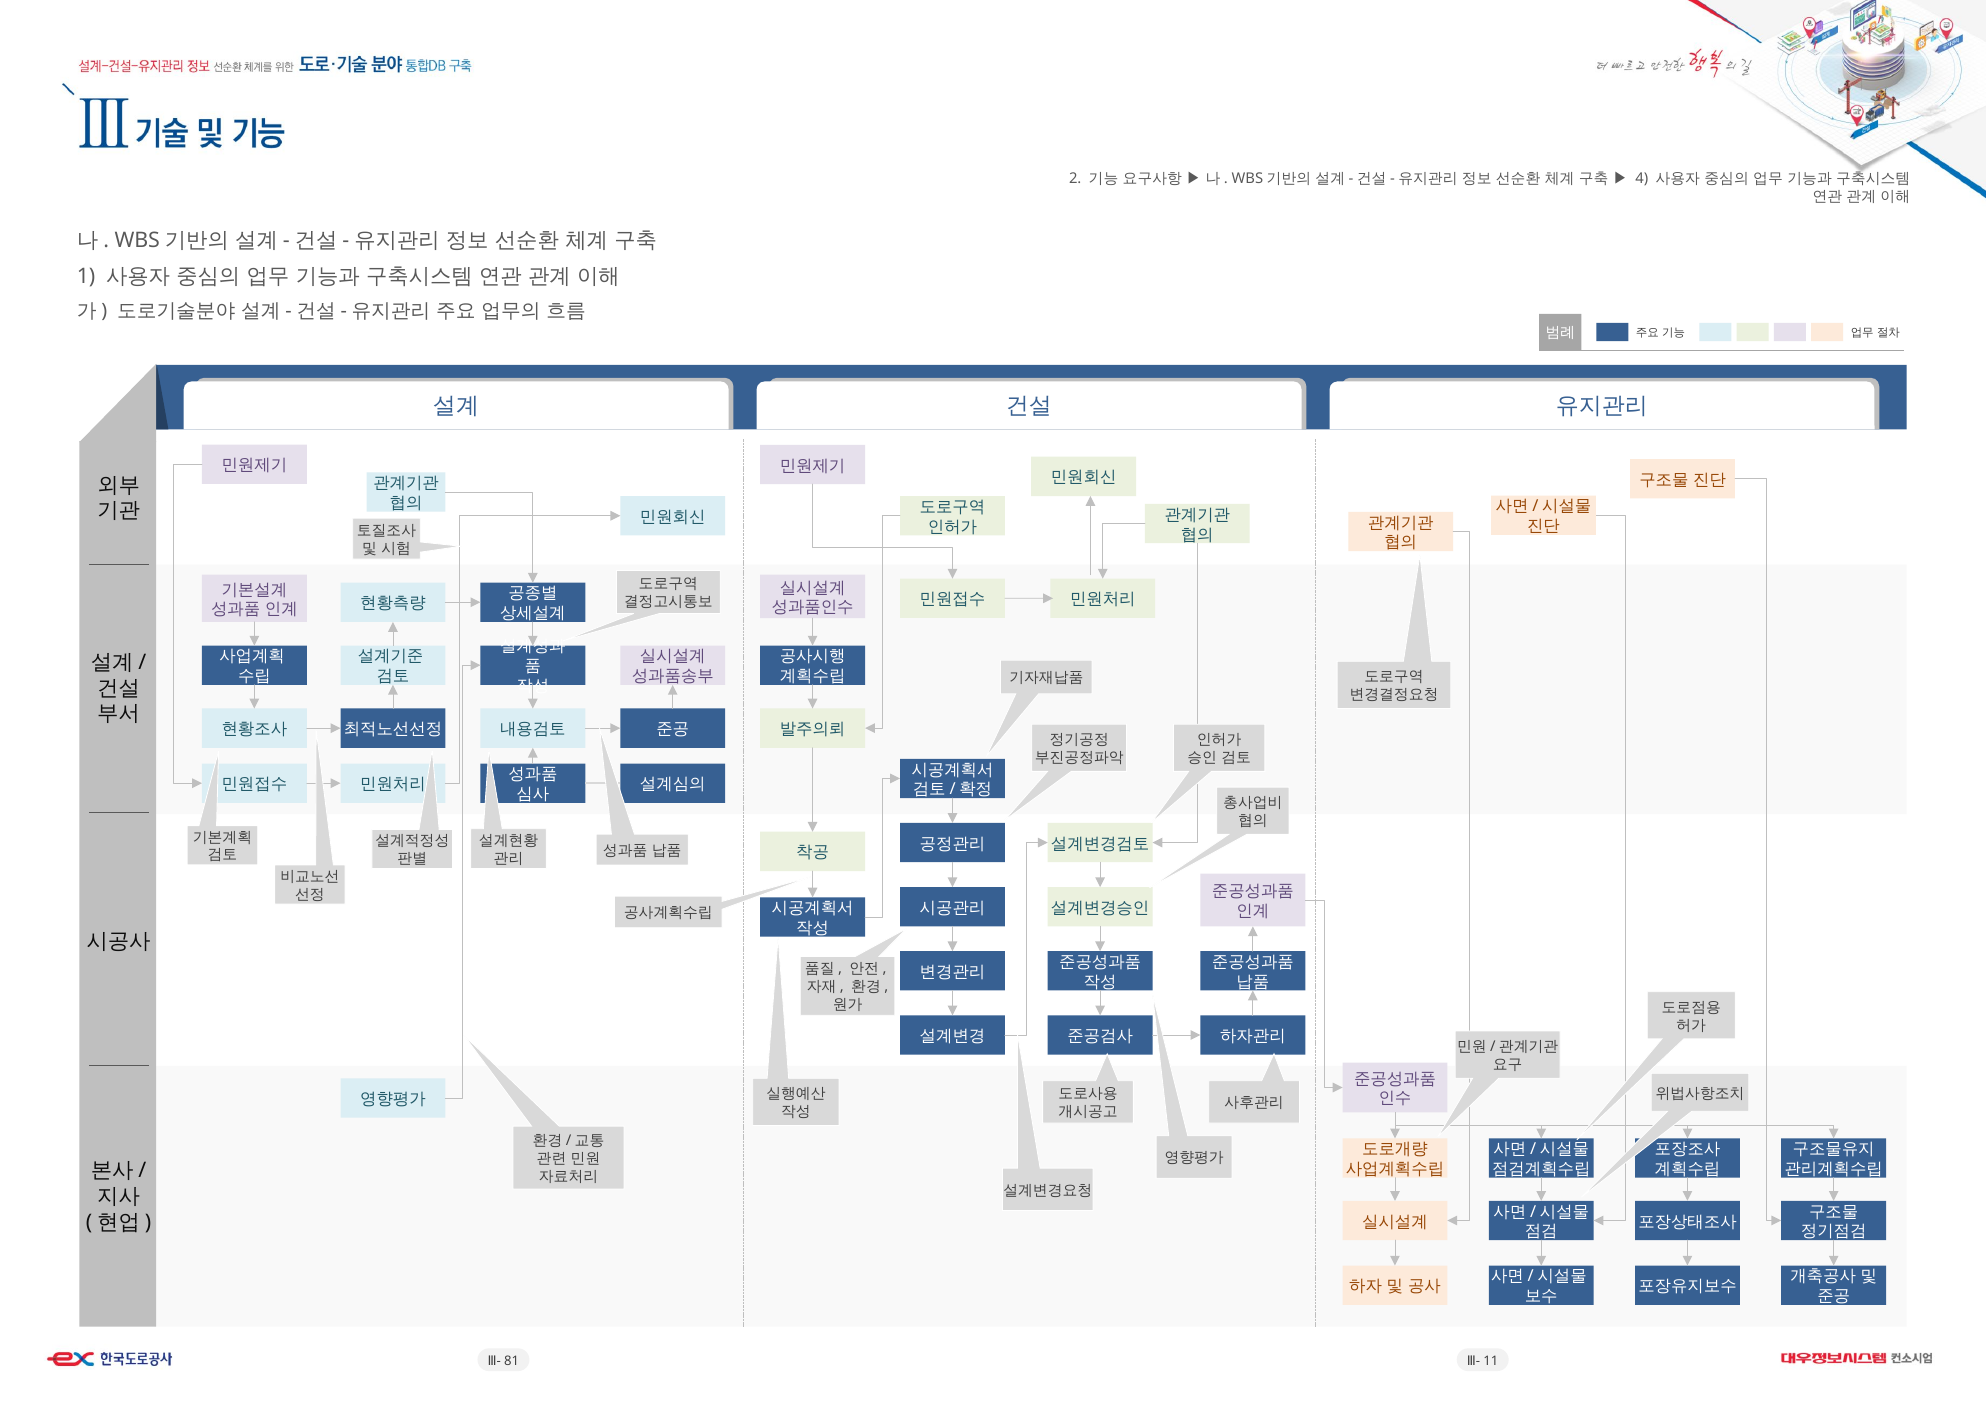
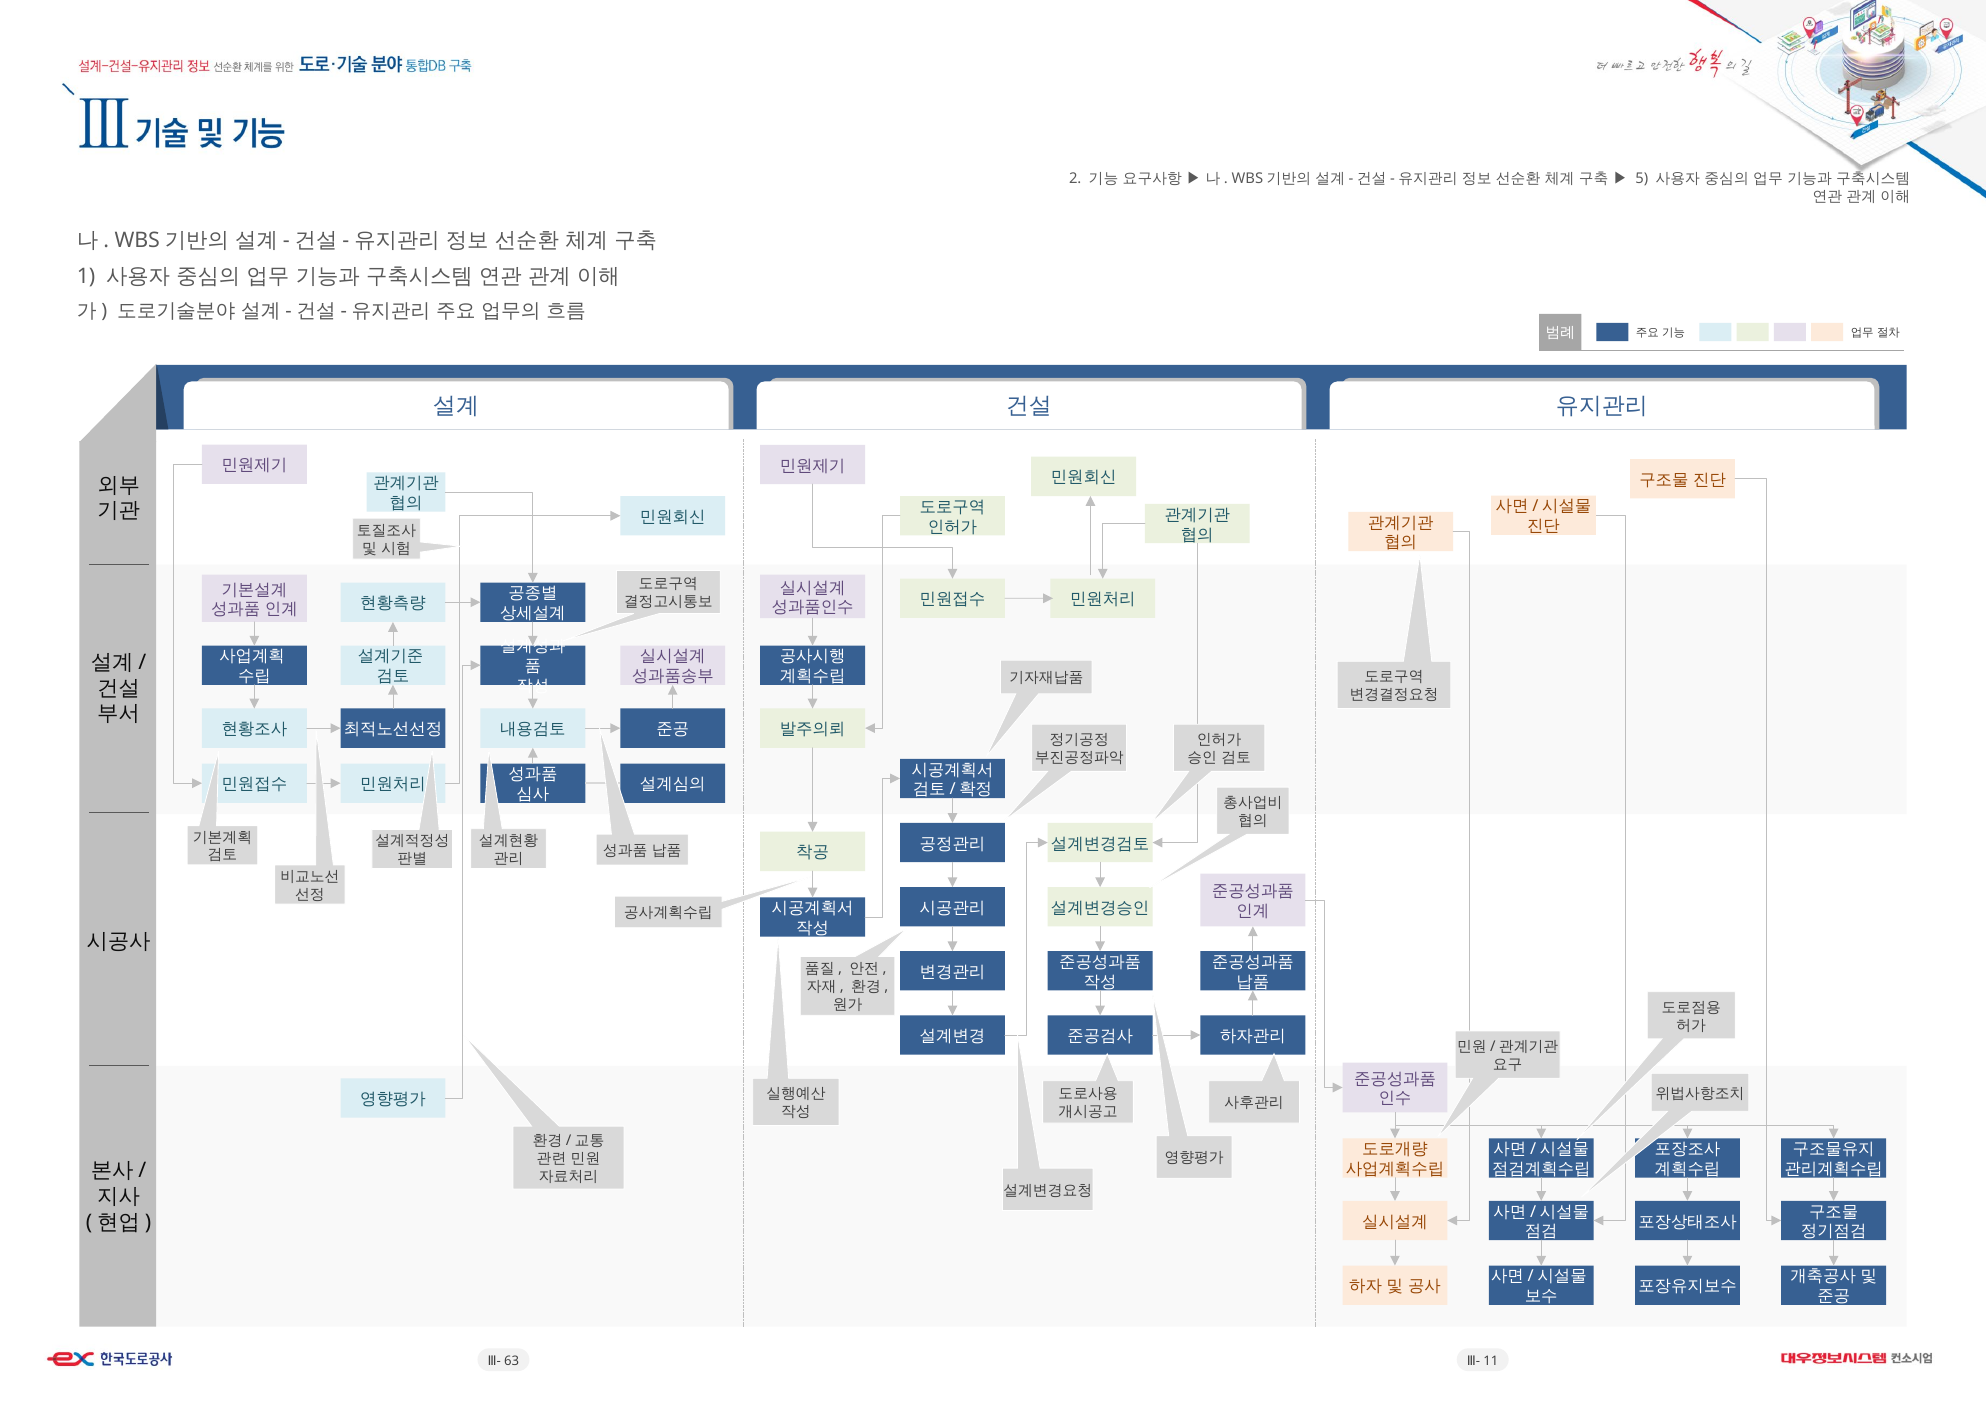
4: 4 -> 5
81: 81 -> 63
